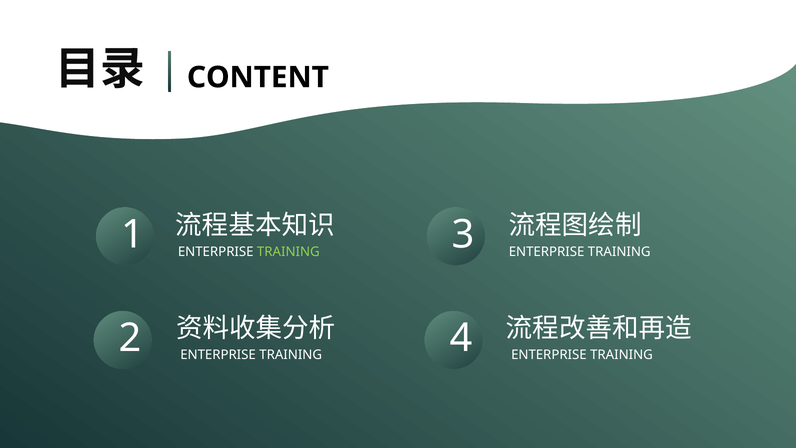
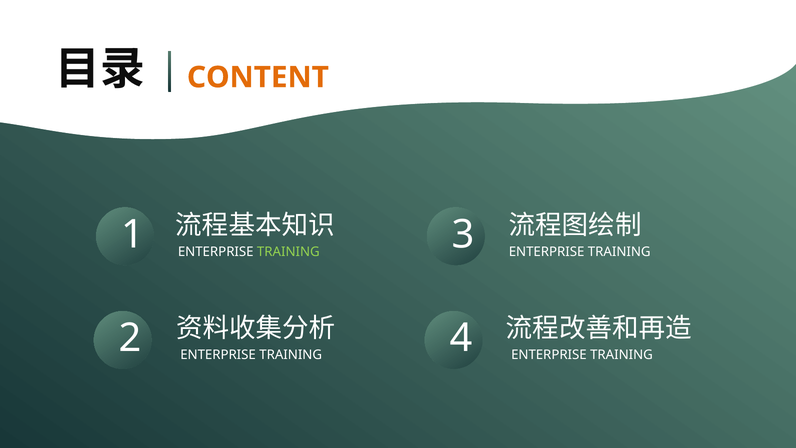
CONTENT colour: black -> orange
